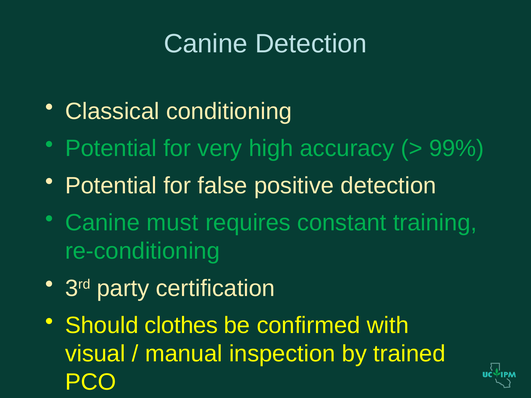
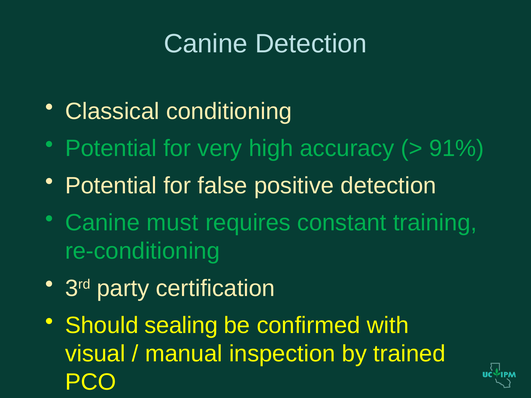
99%: 99% -> 91%
clothes: clothes -> sealing
